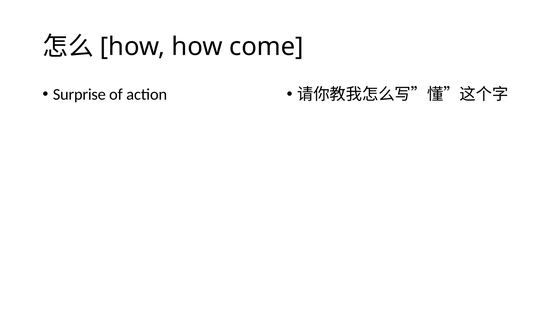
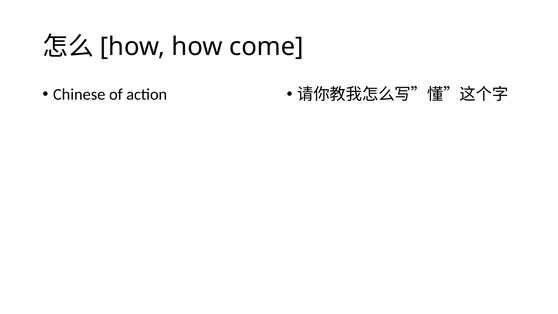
Surprise: Surprise -> Chinese
